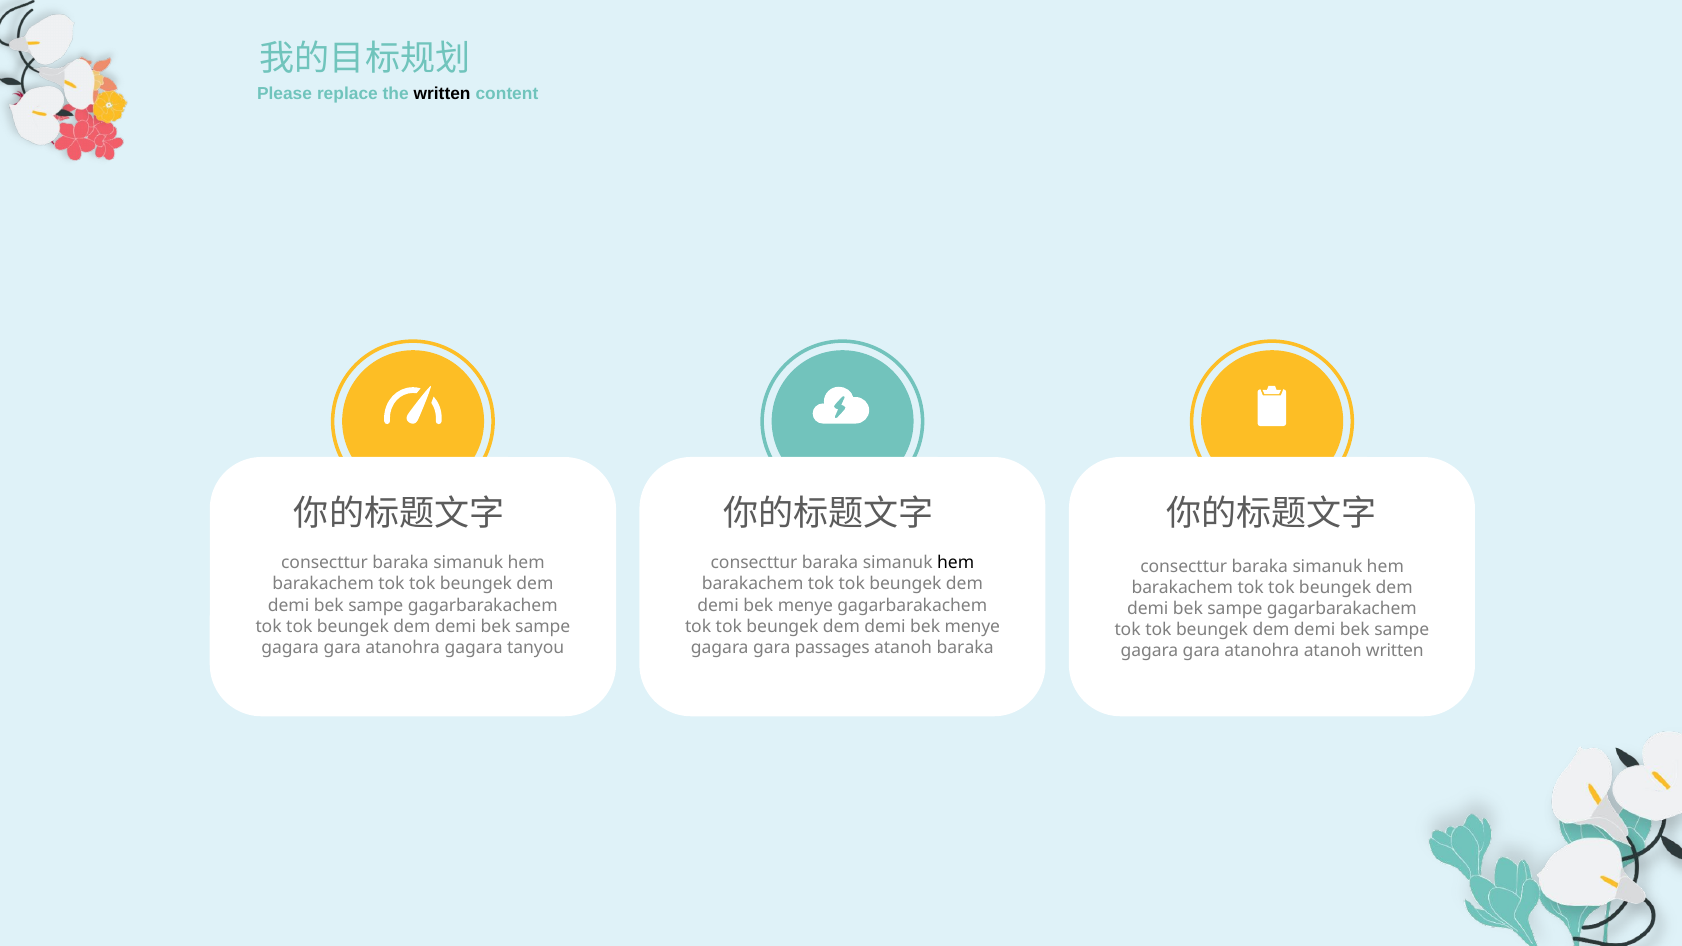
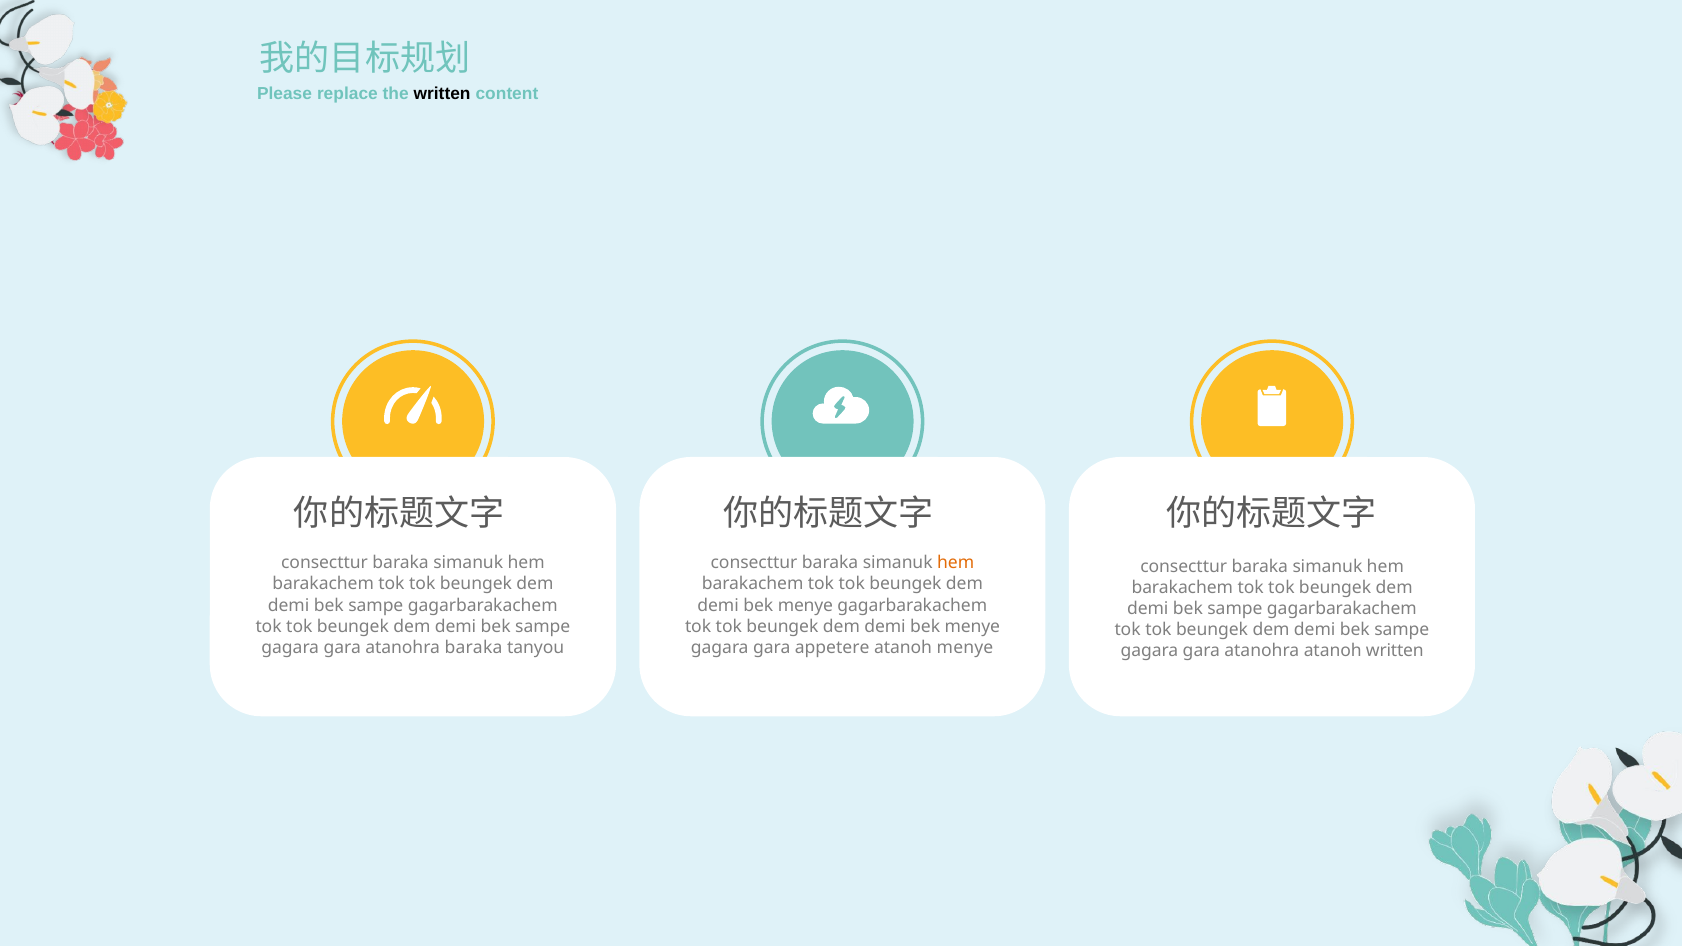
hem at (956, 563) colour: black -> orange
atanohra gagara: gagara -> baraka
passages: passages -> appetere
atanoh baraka: baraka -> menye
